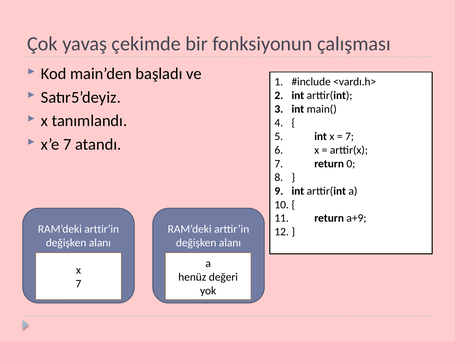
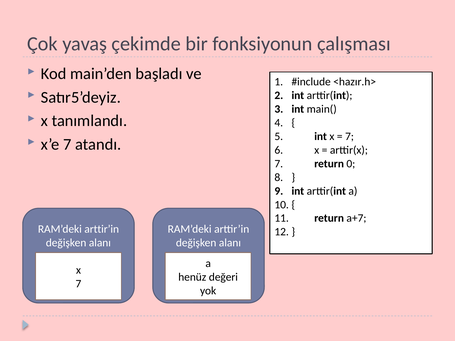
<vardı.h>: <vardı.h> -> <hazır.h>
a+9: a+9 -> a+7
